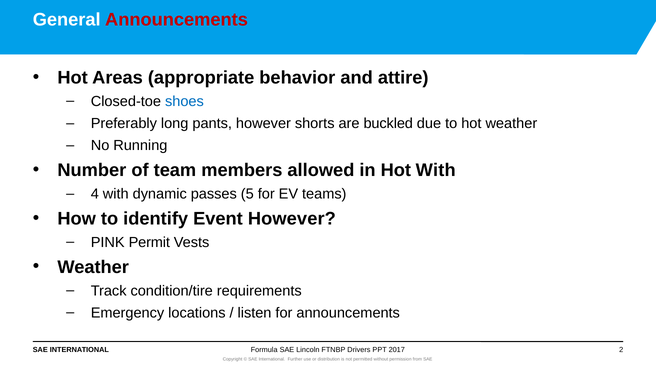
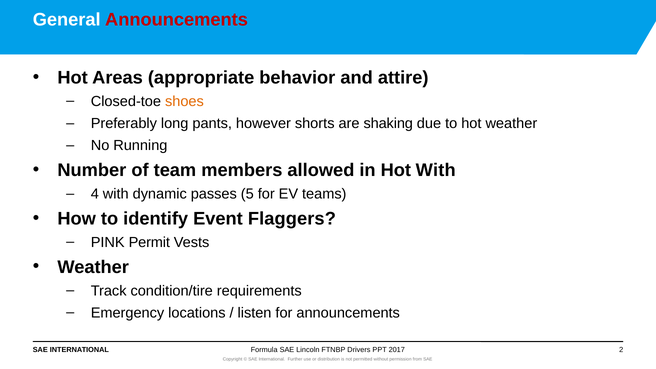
shoes colour: blue -> orange
buckled: buckled -> shaking
Event However: However -> Flaggers
